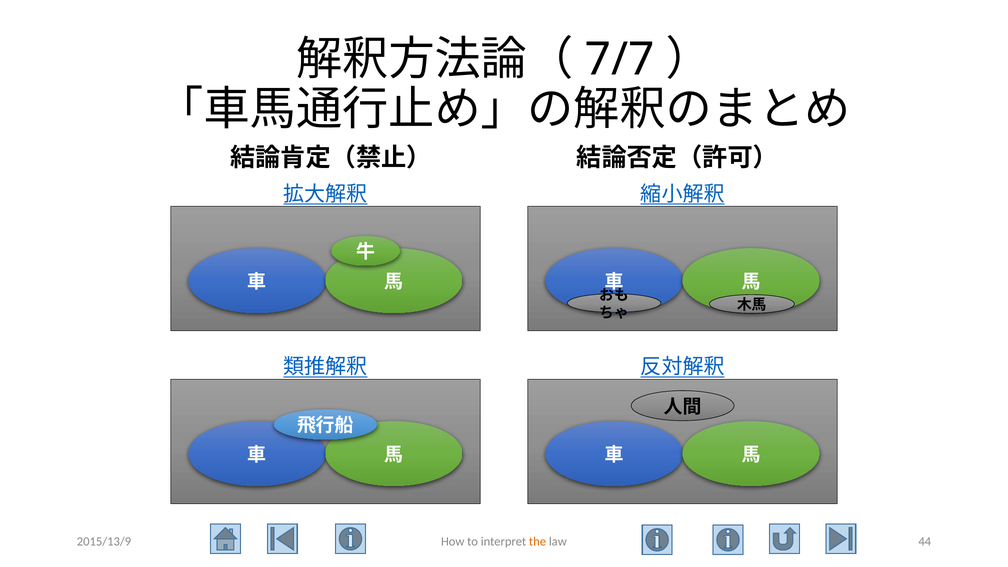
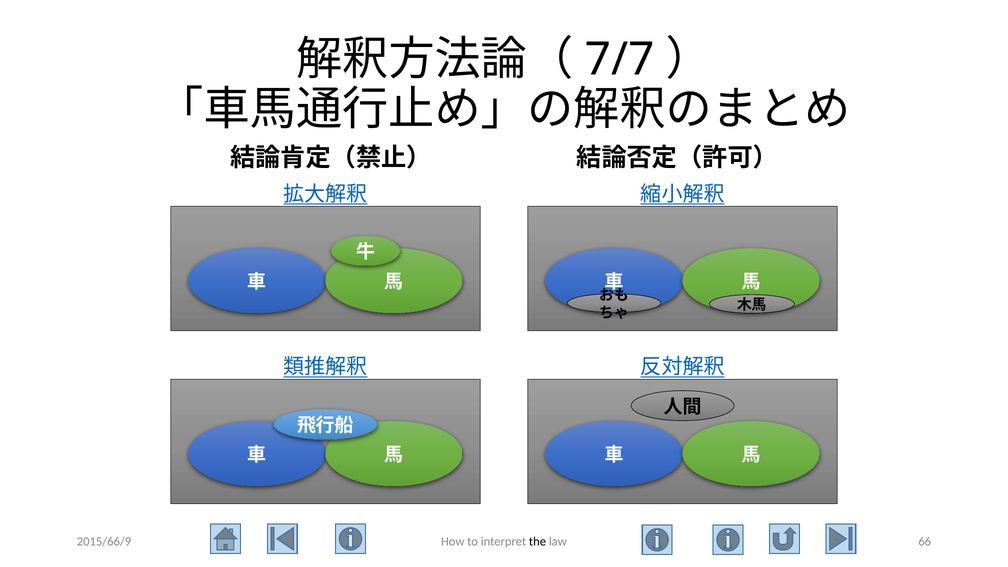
2015/13/9: 2015/13/9 -> 2015/66/9
the colour: orange -> black
44: 44 -> 66
